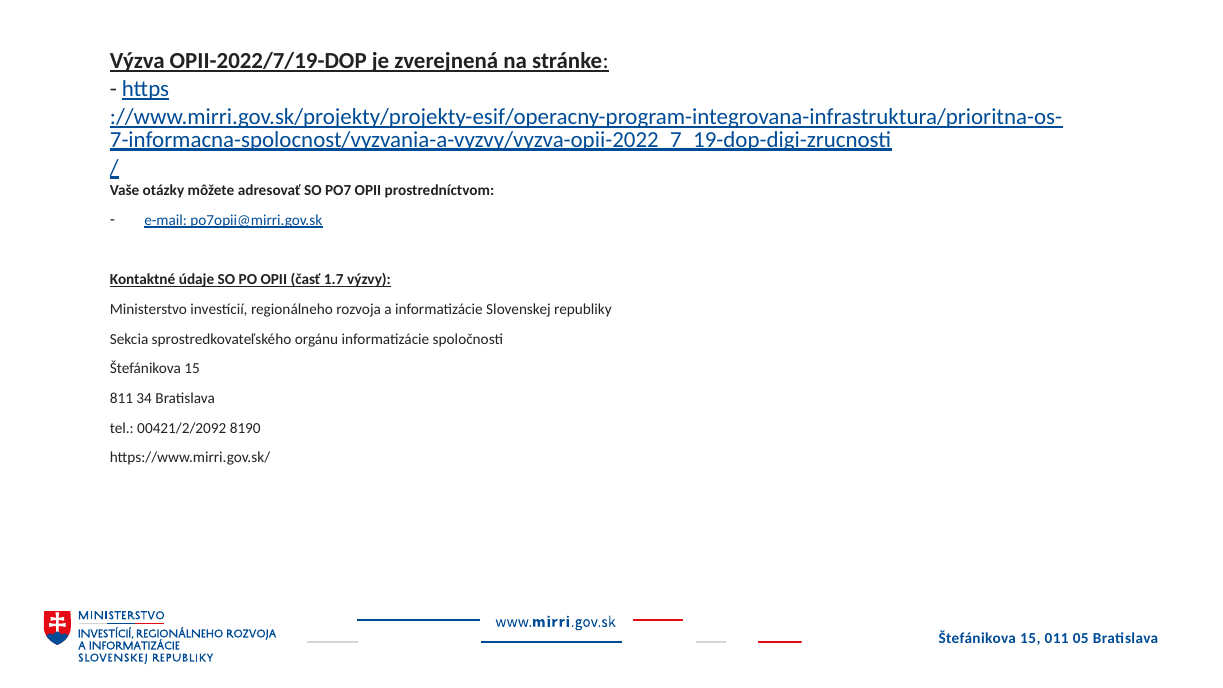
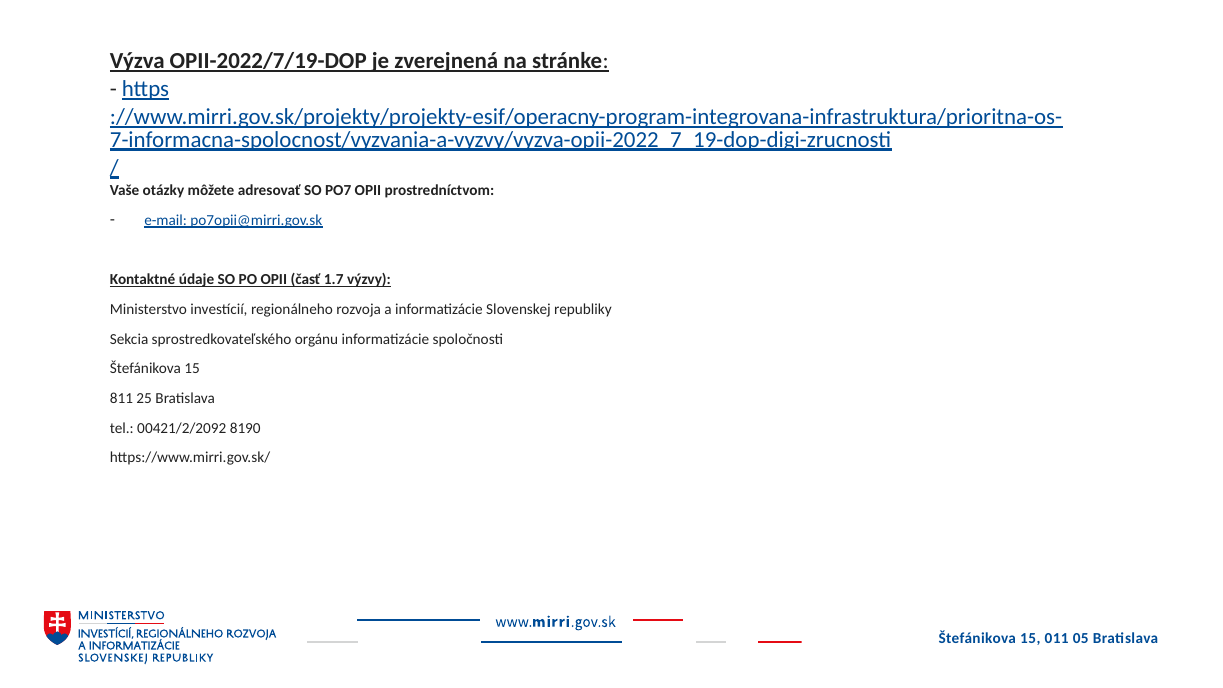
34: 34 -> 25
